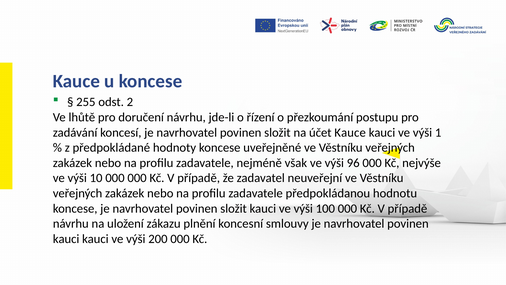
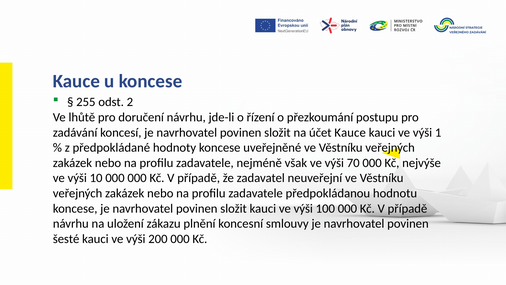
96: 96 -> 70
kauci at (66, 239): kauci -> šesté
